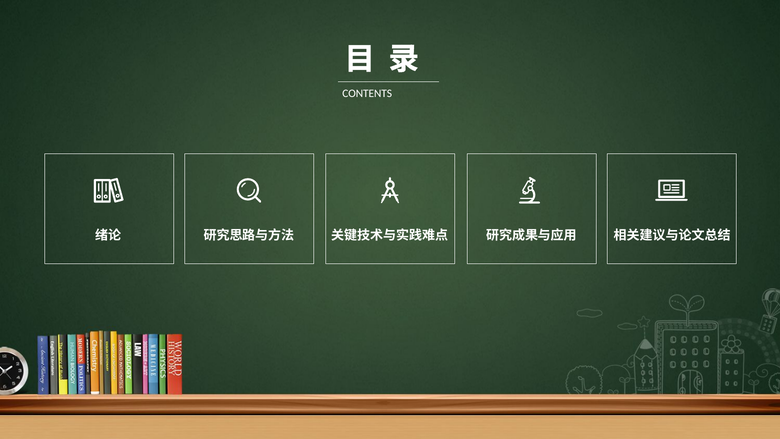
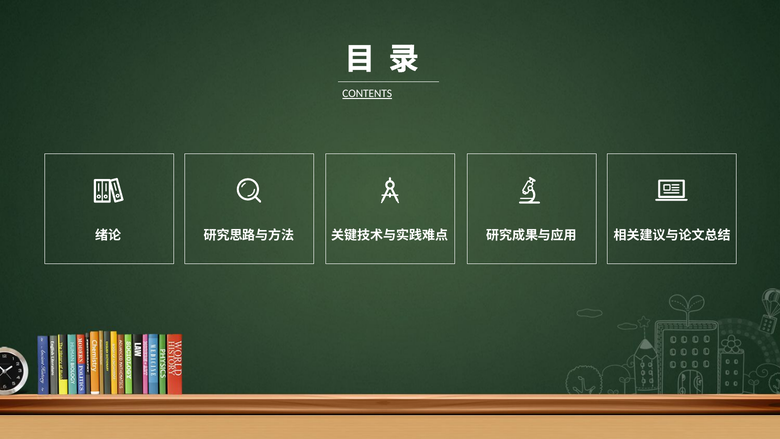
CONTENTS underline: none -> present
